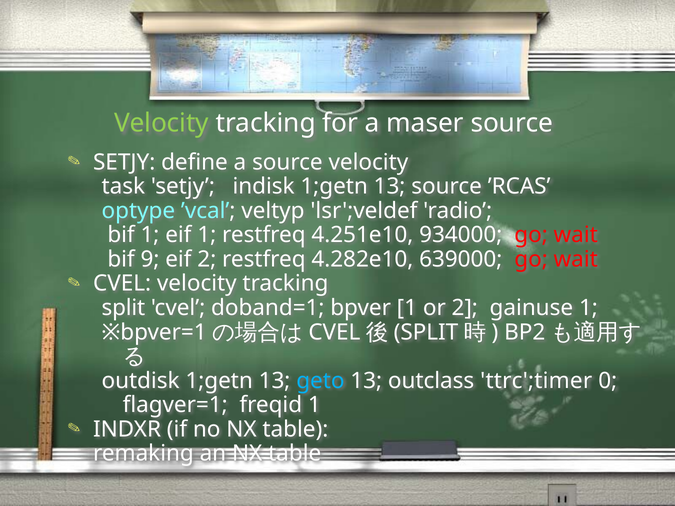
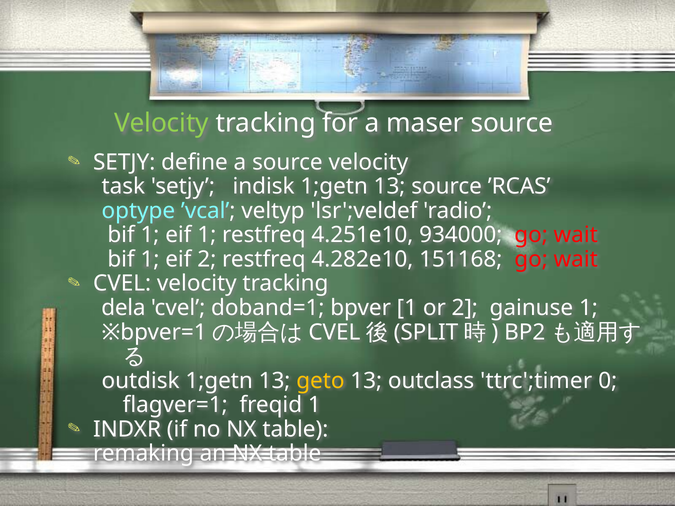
9 at (150, 259): 9 -> 1
639000: 639000 -> 151168
split at (123, 308): split -> dela
geto colour: light blue -> yellow
